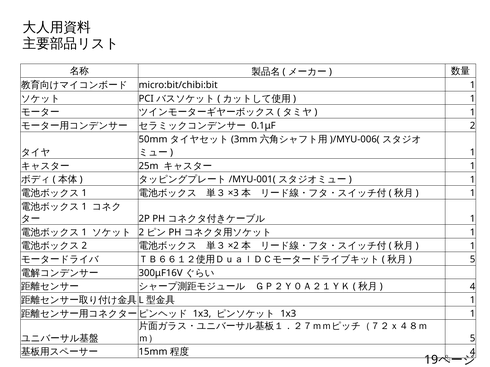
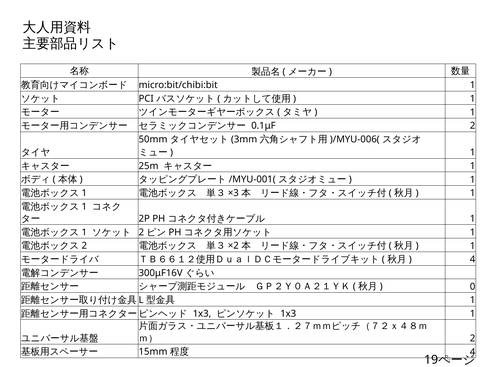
5 at (473, 260): 5 -> 4
4 at (473, 287): 4 -> 0
5 at (473, 339): 5 -> 2
